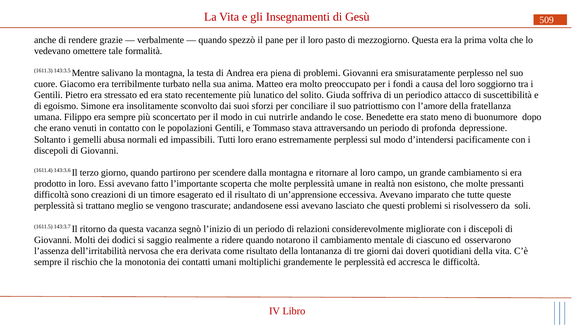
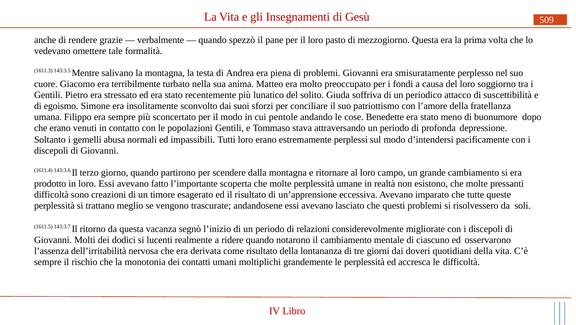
nutrirle: nutrirle -> pentole
saggio: saggio -> lucenti
